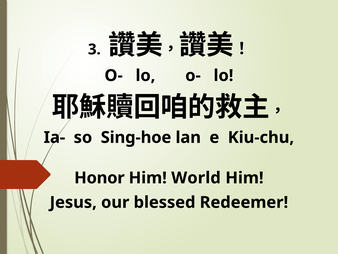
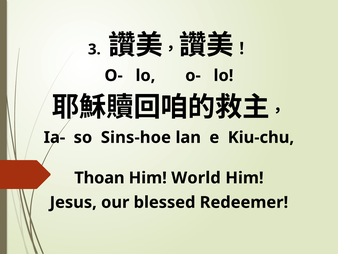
Sing-hoe: Sing-hoe -> Sins-hoe
Honor: Honor -> Thoan
